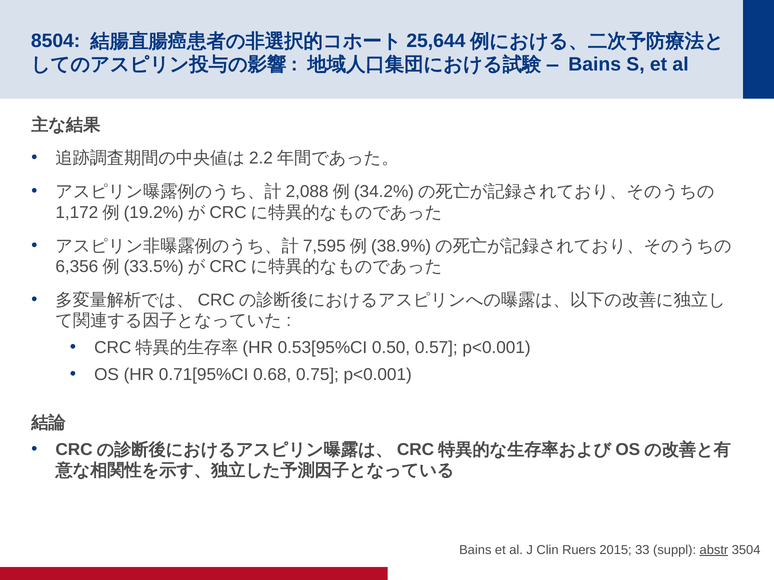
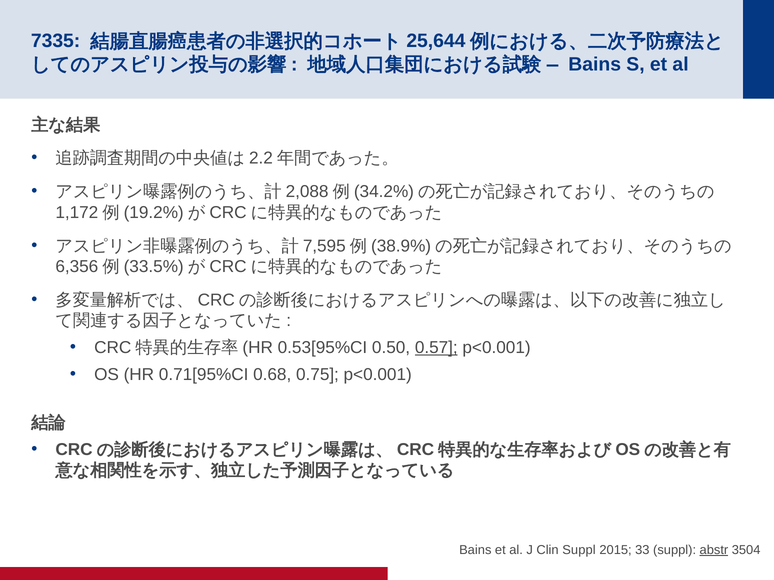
8504: 8504 -> 7335
0.57 underline: none -> present
Clin Ruers: Ruers -> Suppl
